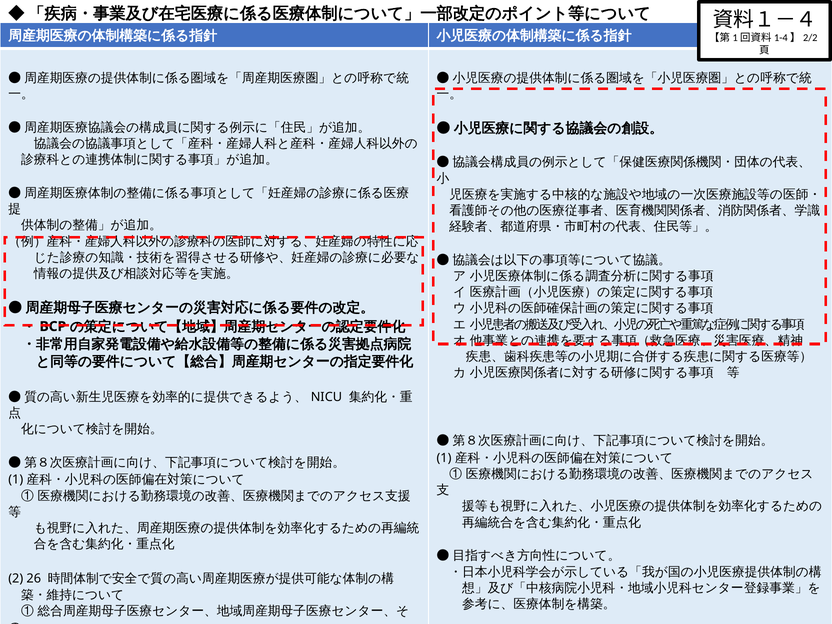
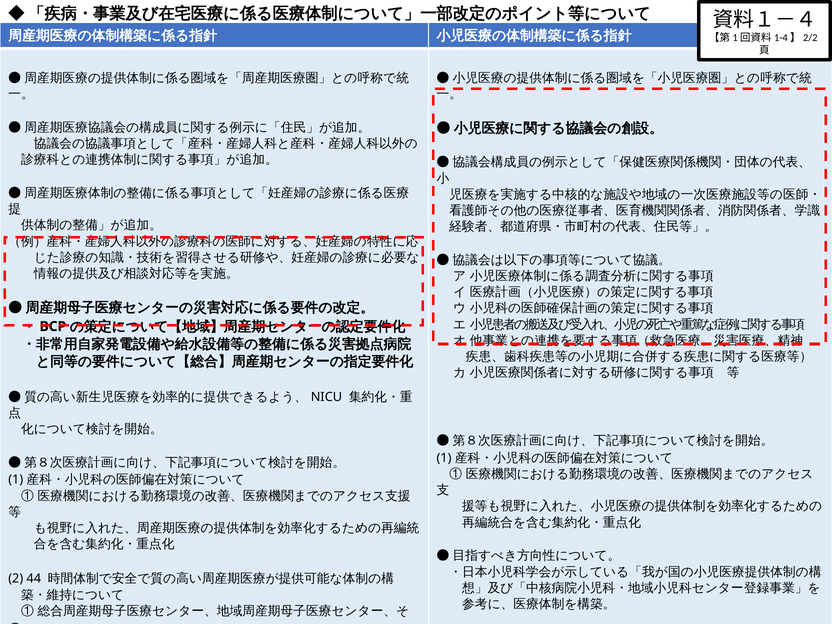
26: 26 -> 44
